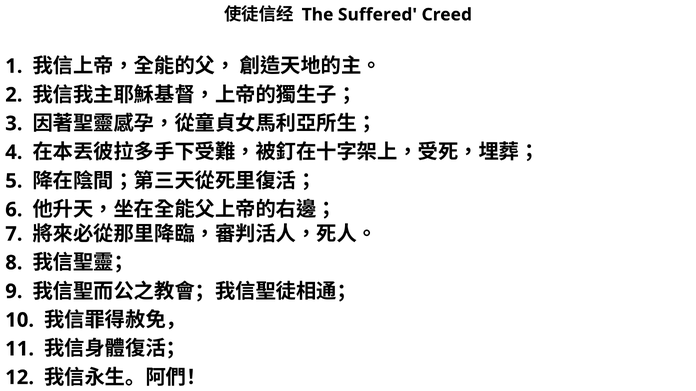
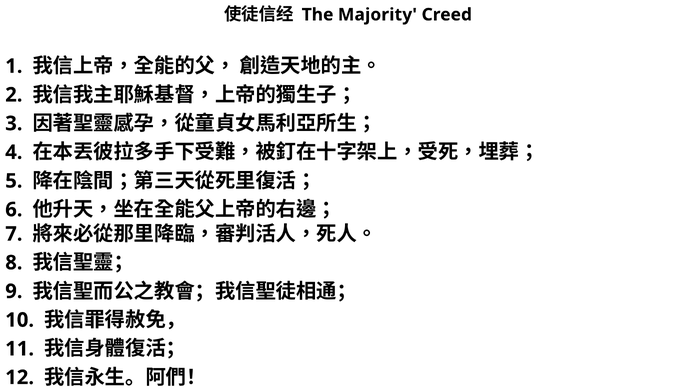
Suffered: Suffered -> Majority
